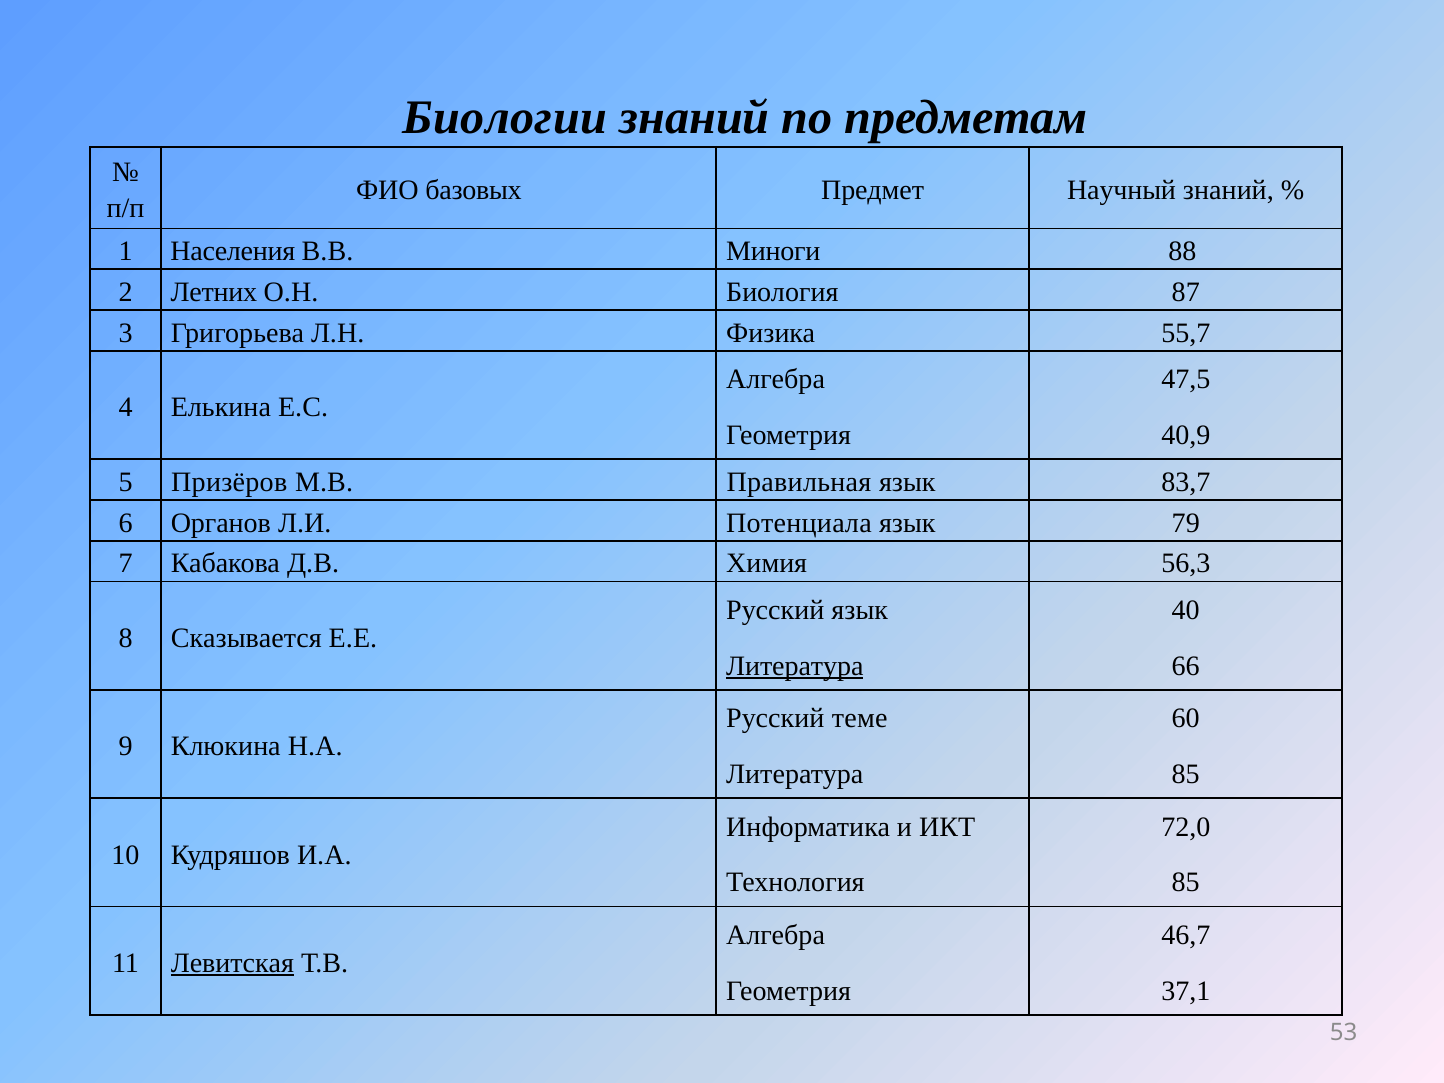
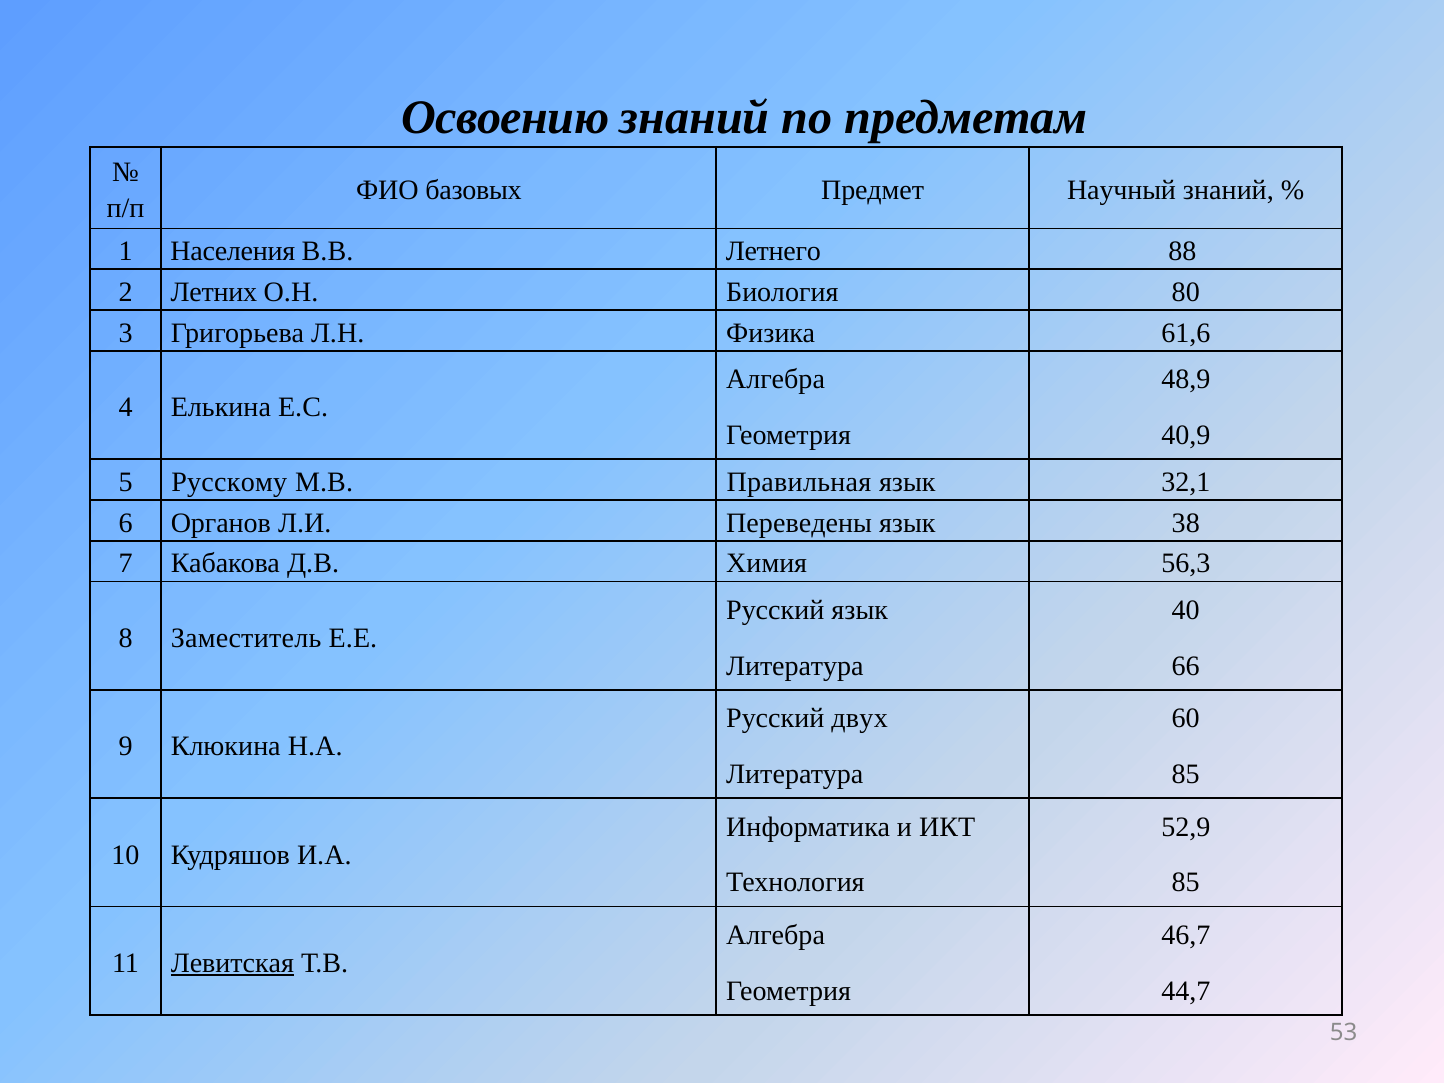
Биологии: Биологии -> Освоению
Миноги: Миноги -> Летнего
87: 87 -> 80
55,7: 55,7 -> 61,6
47,5: 47,5 -> 48,9
Призёров: Призёров -> Русскому
83,7: 83,7 -> 32,1
Потенциала: Потенциала -> Переведены
79: 79 -> 38
Сказывается: Сказывается -> Заместитель
Литература at (795, 666) underline: present -> none
теме: теме -> двух
72,0: 72,0 -> 52,9
37,1: 37,1 -> 44,7
